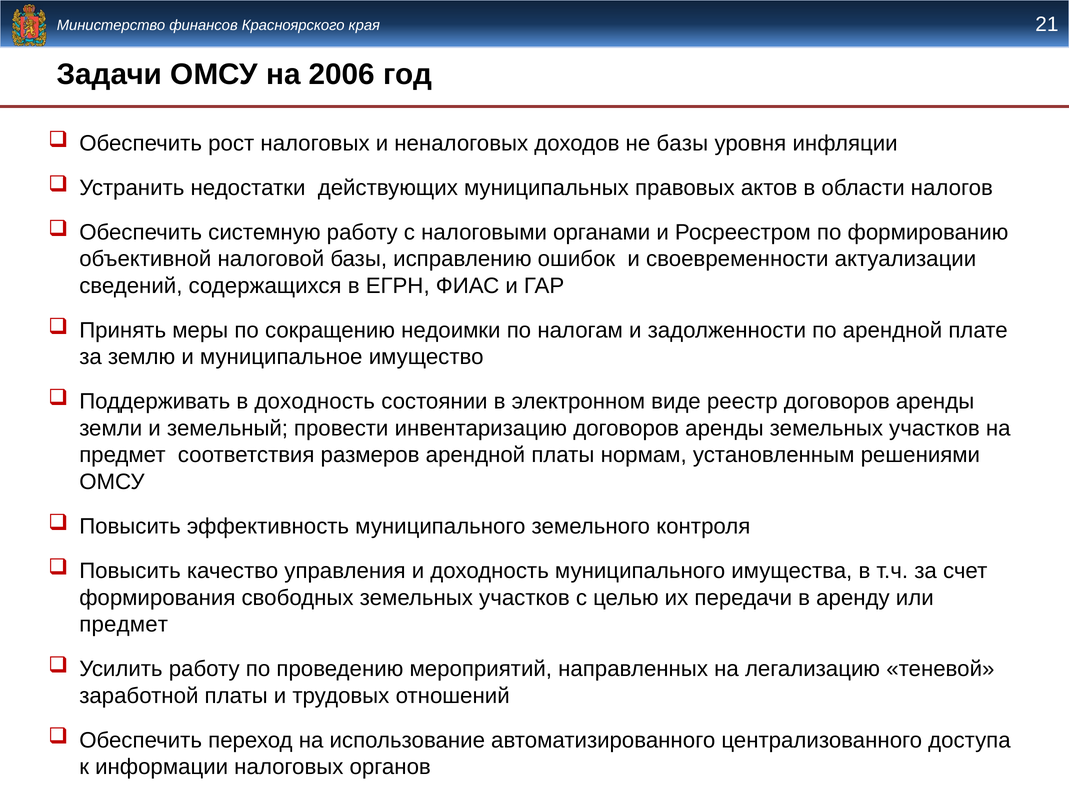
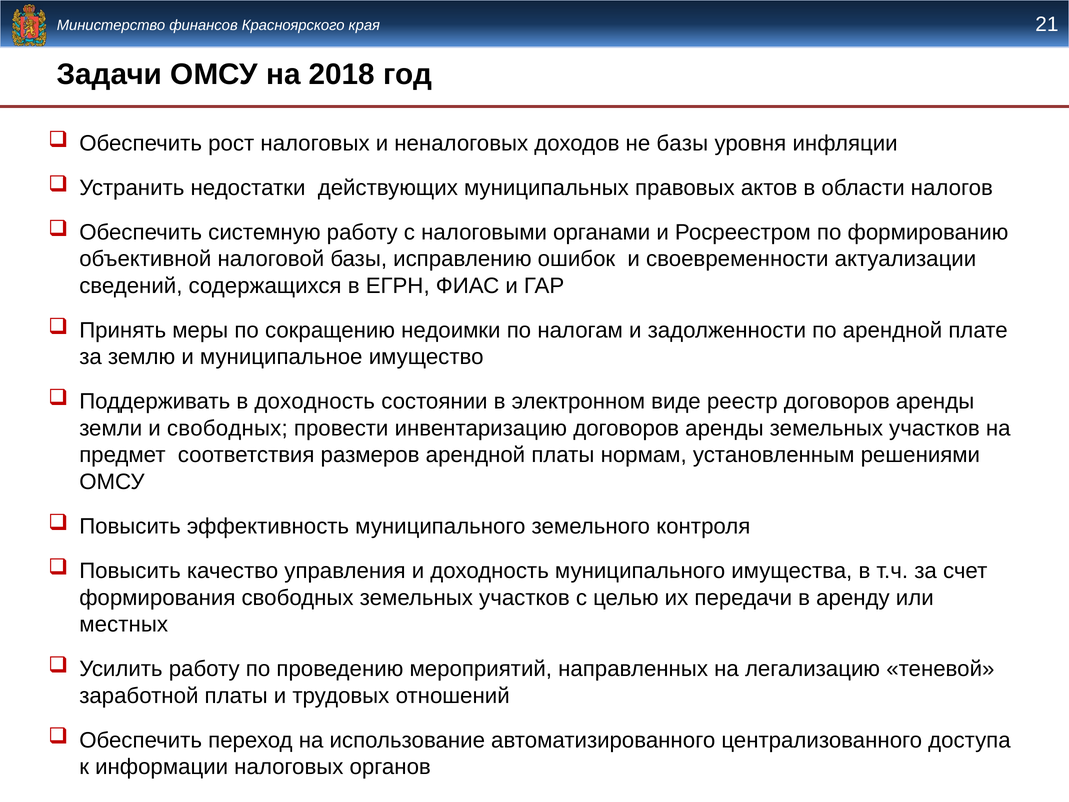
2006: 2006 -> 2018
и земельный: земельный -> свободных
предмет at (124, 624): предмет -> местных
